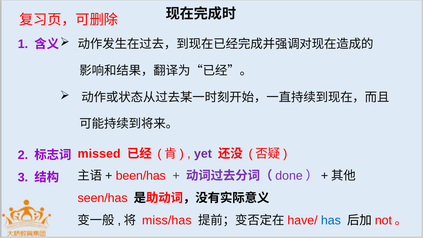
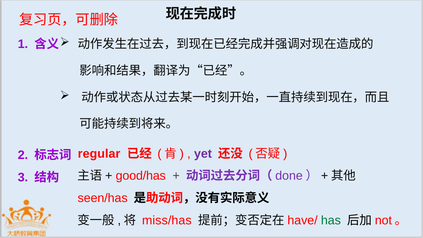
missed: missed -> regular
been/has: been/has -> good/has
has colour: blue -> green
